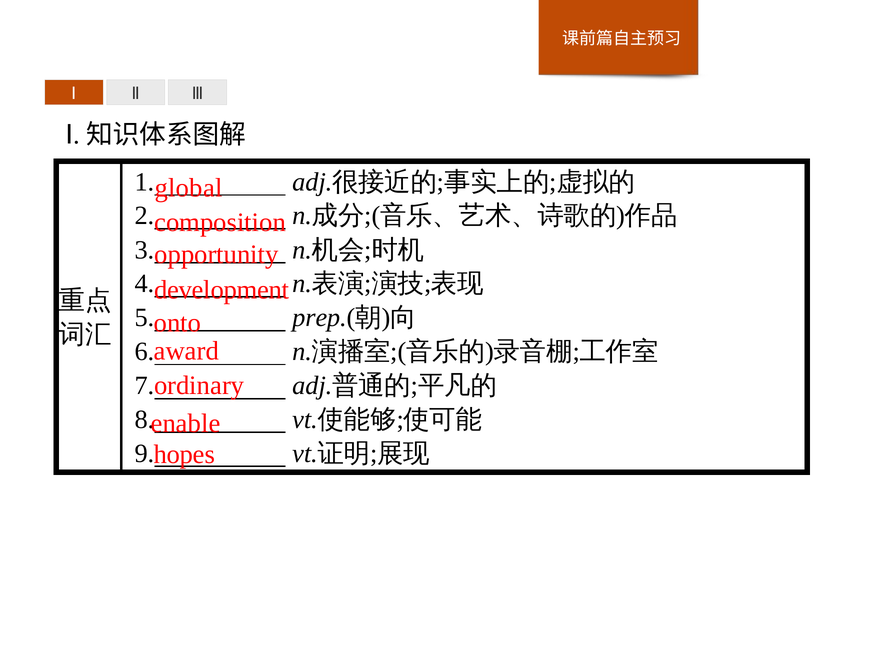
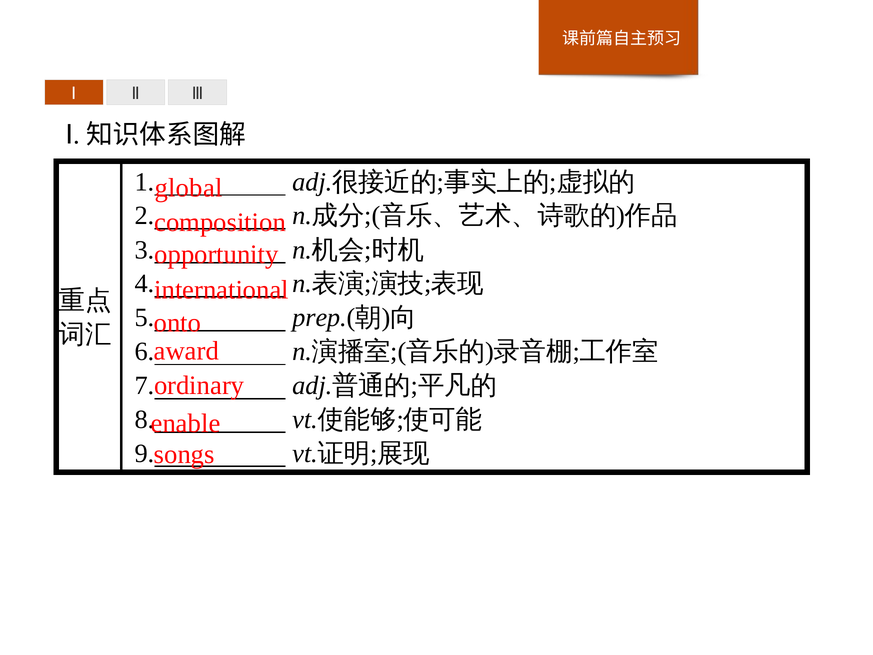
development: development -> international
hopes: hopes -> songs
